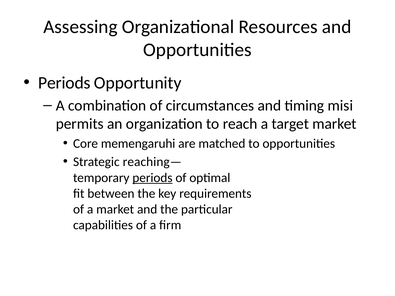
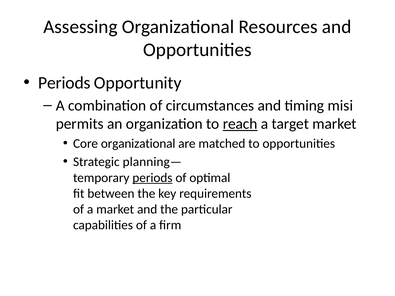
reach underline: none -> present
Core memengaruhi: memengaruhi -> organizational
reaching—: reaching— -> planning—
